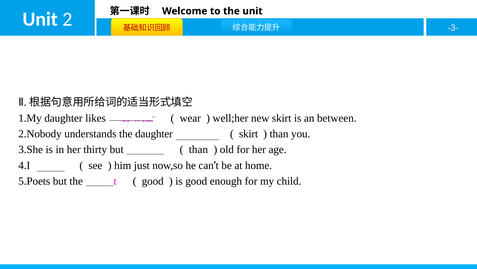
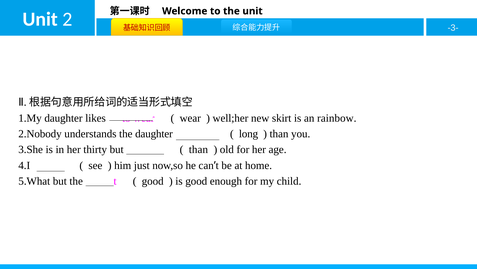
between: between -> rainbow
skirt at (249, 134): skirt -> long
5.Poets: 5.Poets -> 5.What
